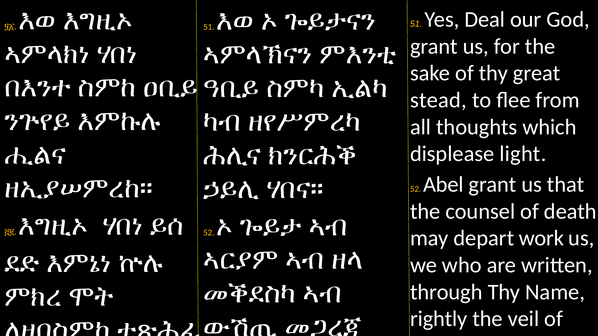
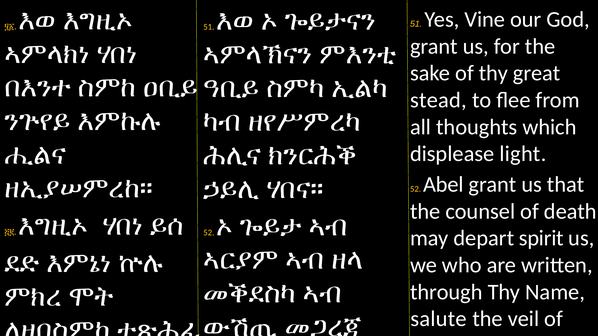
Deal: Deal -> Vine
work: work -> spirit
rightly: rightly -> salute
